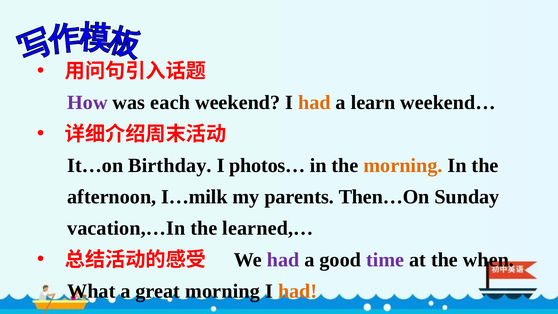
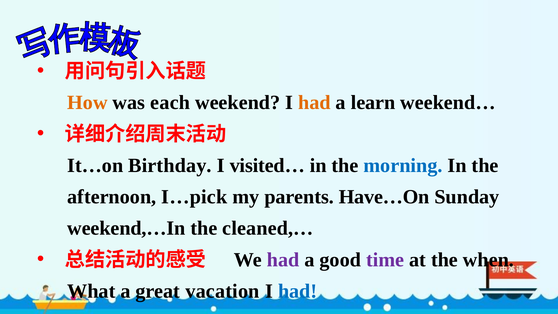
How colour: purple -> orange
photos…: photos… -> visited…
morning at (403, 165) colour: orange -> blue
I…milk: I…milk -> I…pick
Then…On: Then…On -> Have…On
vacation,…In: vacation,…In -> weekend,…In
learned,…: learned,… -> cleaned,…
great morning: morning -> vacation
had at (298, 291) colour: orange -> blue
